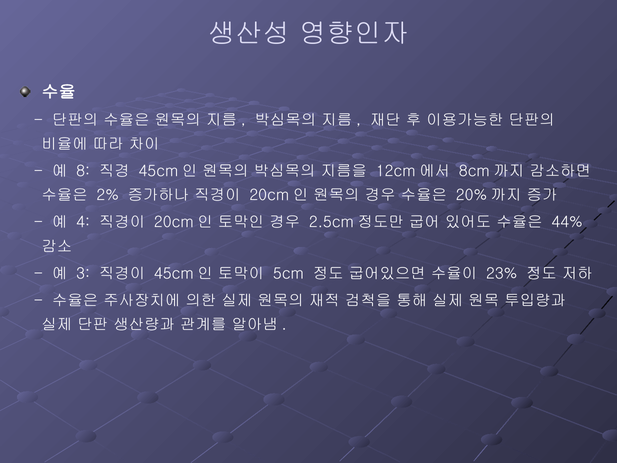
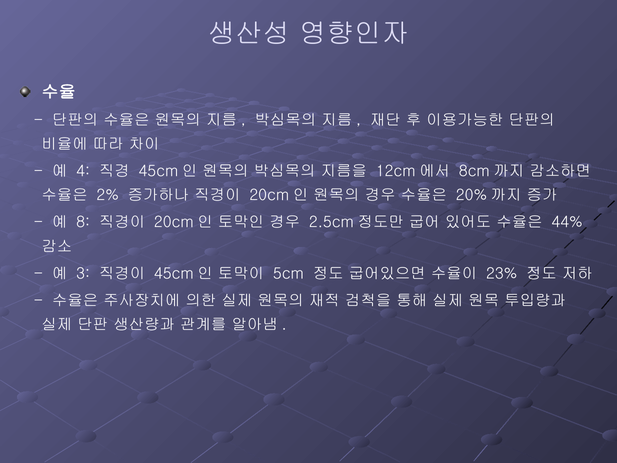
8: 8 -> 4
4: 4 -> 8
